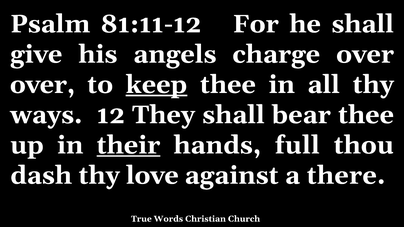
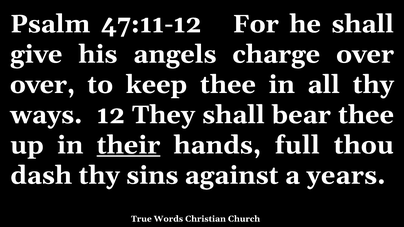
81:11-12: 81:11-12 -> 47:11-12
keep underline: present -> none
love: love -> sins
there: there -> years
